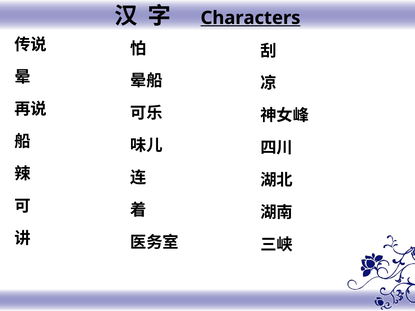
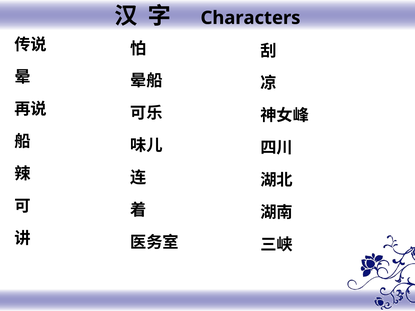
Characters underline: present -> none
